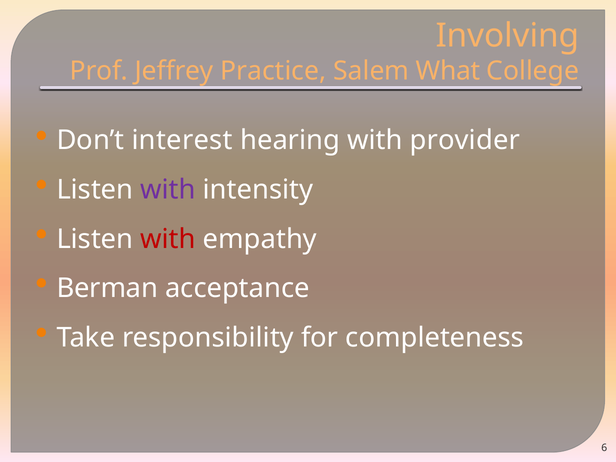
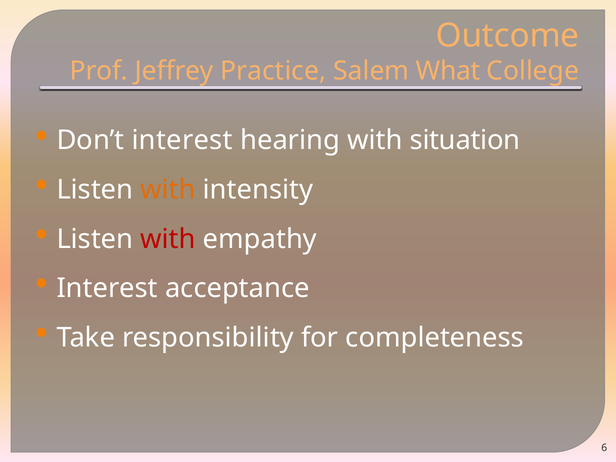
Involving: Involving -> Outcome
provider: provider -> situation
with at (168, 190) colour: purple -> orange
Berman at (107, 288): Berman -> Interest
